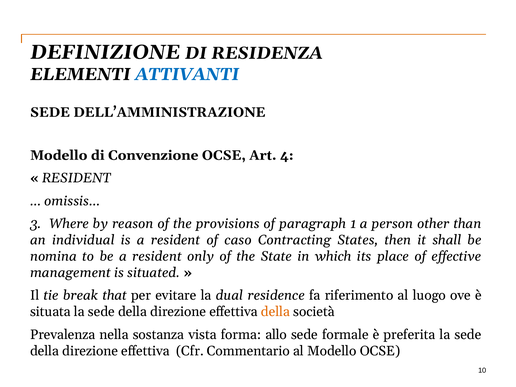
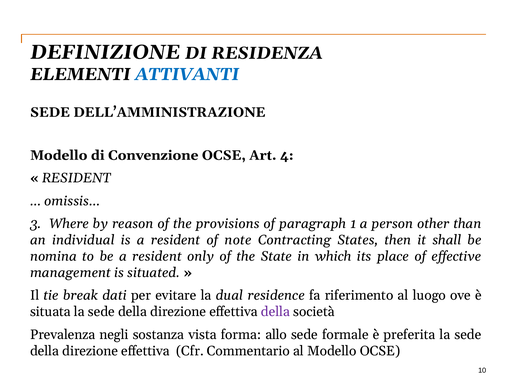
caso: caso -> note
that: that -> dati
della at (275, 312) colour: orange -> purple
nella: nella -> negli
